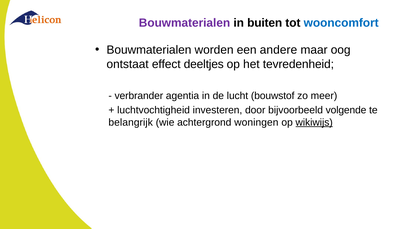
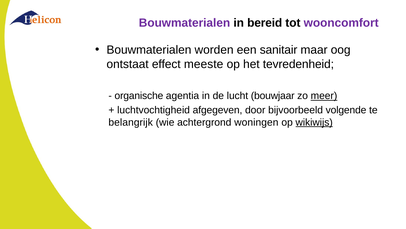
buiten: buiten -> bereid
wooncomfort colour: blue -> purple
andere: andere -> sanitair
deeltjes: deeltjes -> meeste
verbrander: verbrander -> organische
bouwstof: bouwstof -> bouwjaar
meer underline: none -> present
investeren: investeren -> afgegeven
